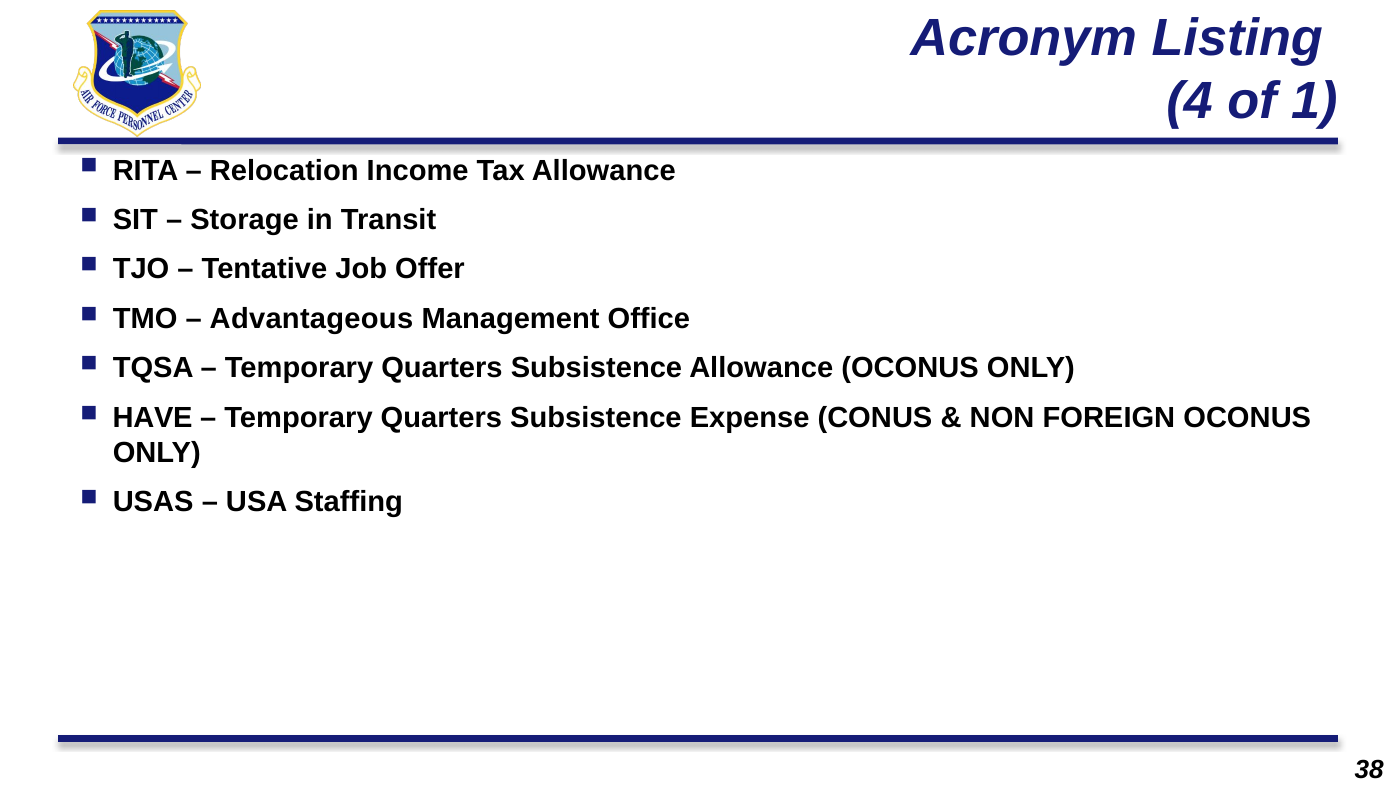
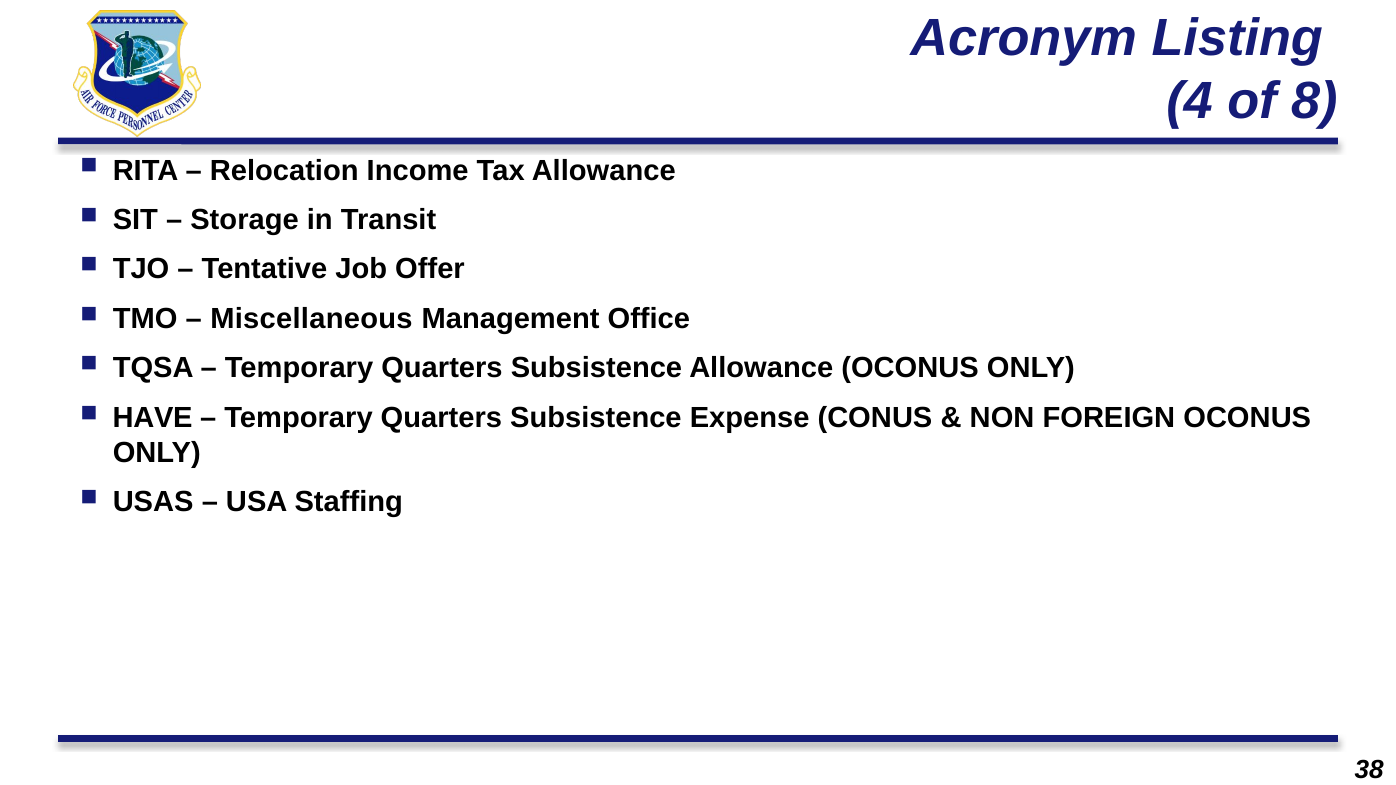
1: 1 -> 8
Advantageous: Advantageous -> Miscellaneous
